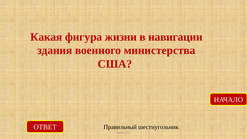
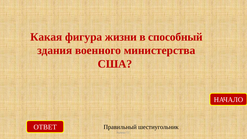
навигации: навигации -> способный
